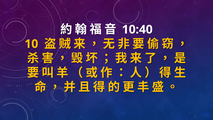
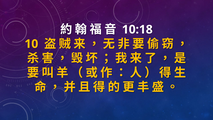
10:40: 10:40 -> 10:18
